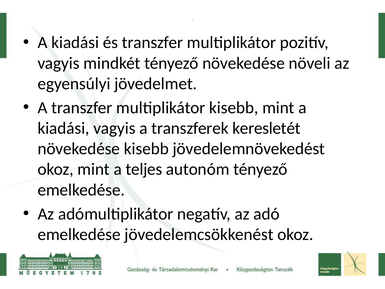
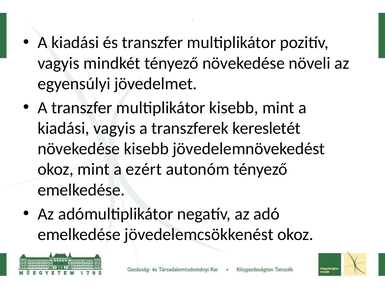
teljes: teljes -> ezért
